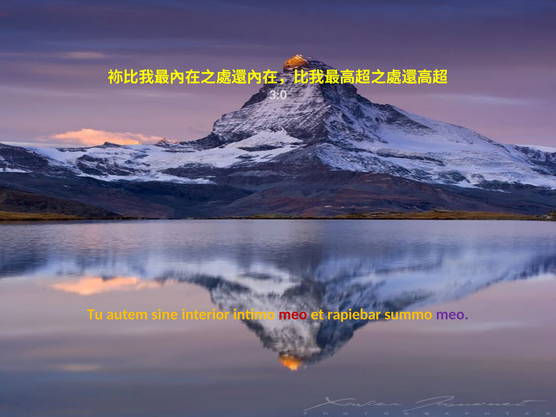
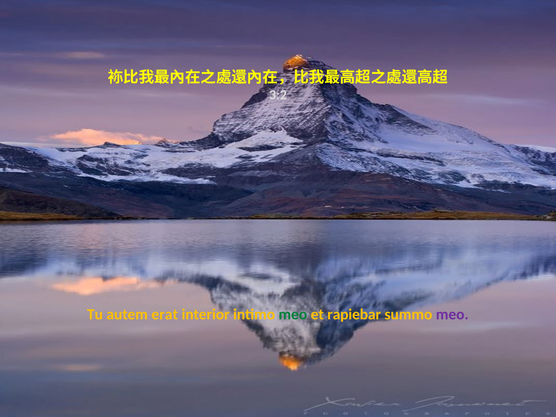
3:0: 3:0 -> 3:2
sine: sine -> erat
meo at (293, 314) colour: red -> green
